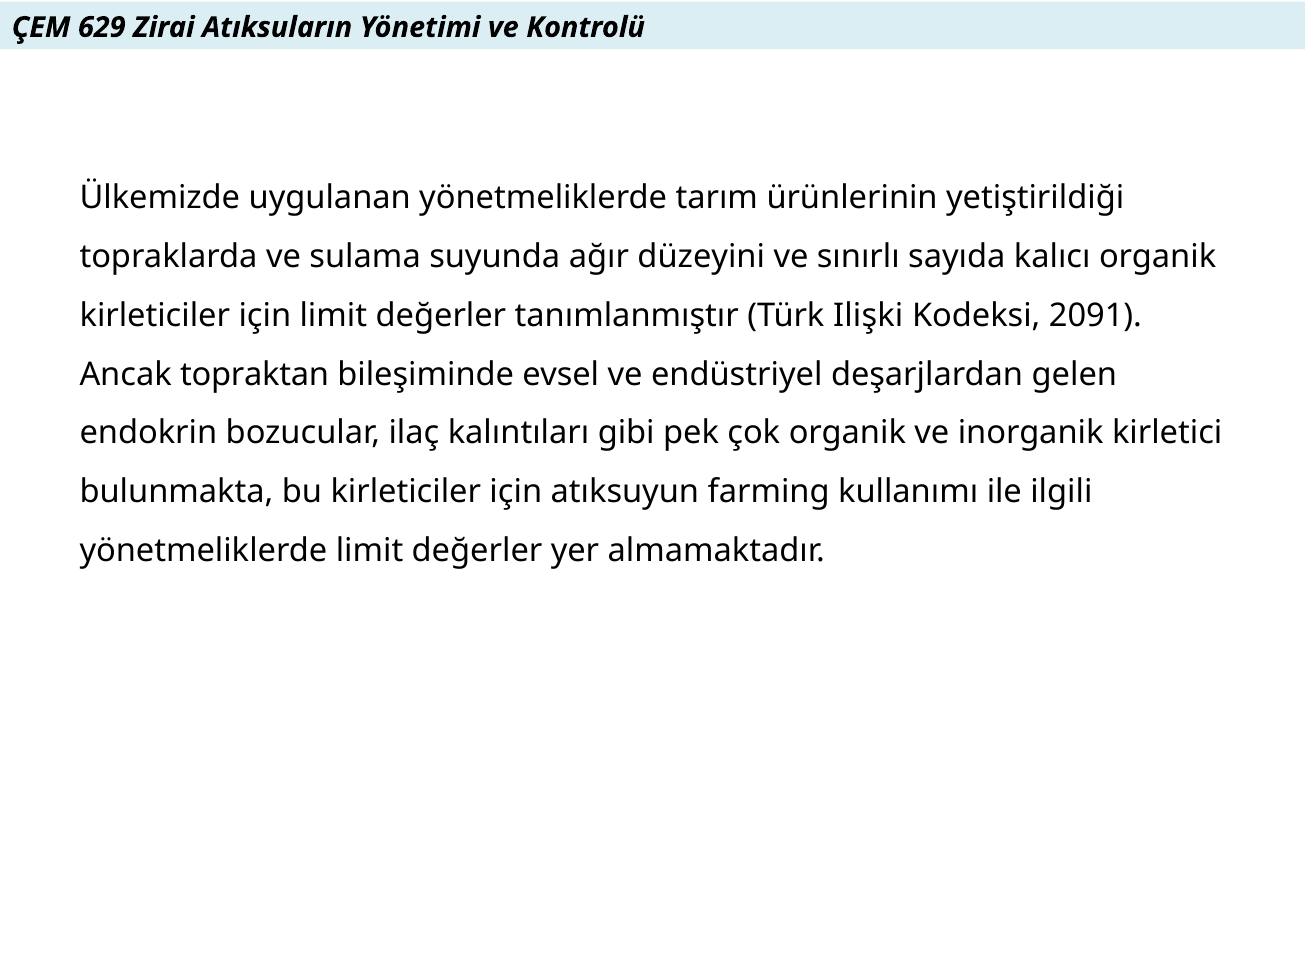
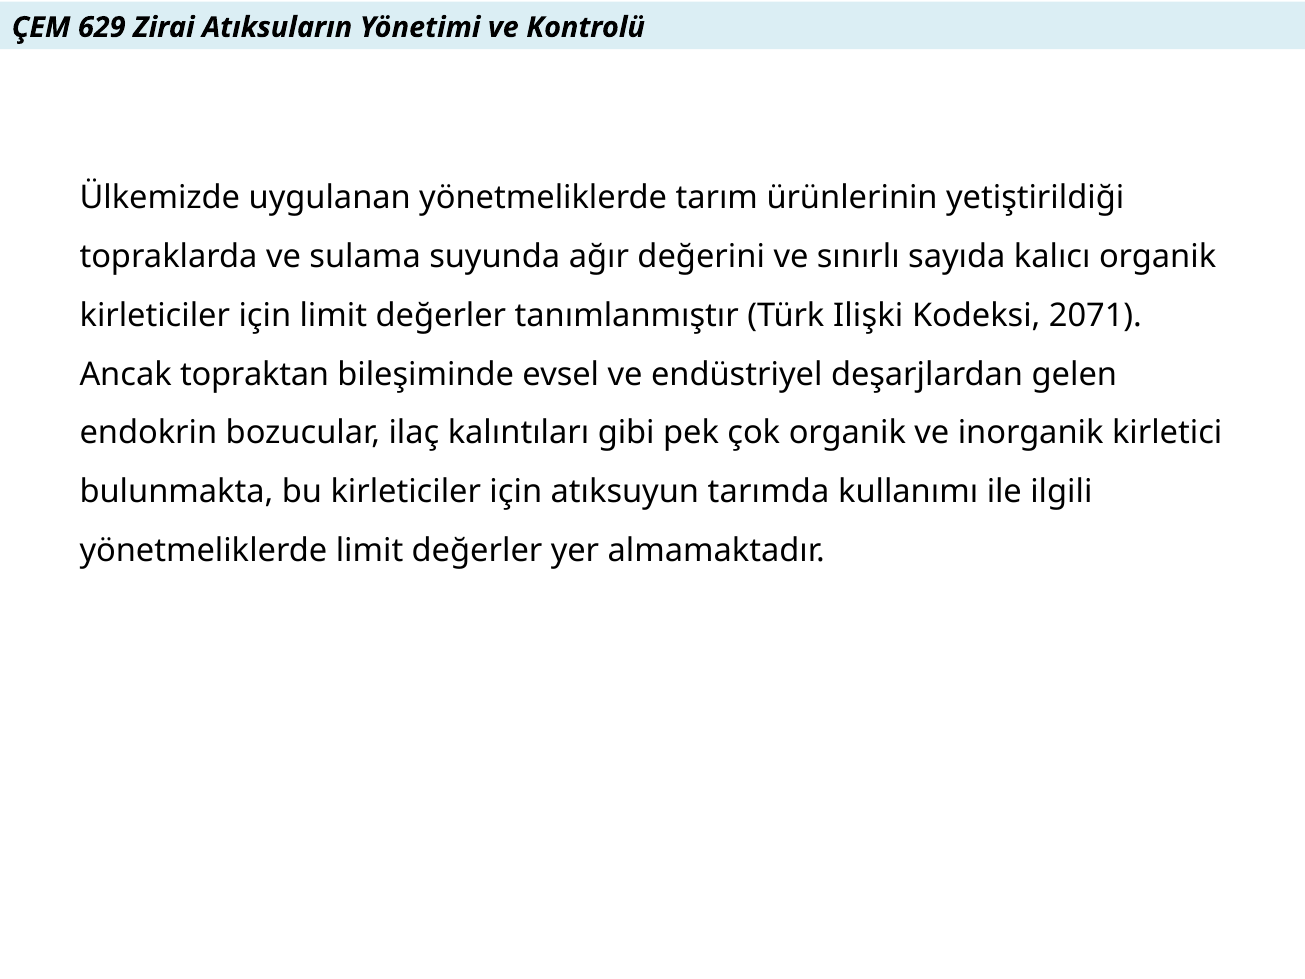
düzeyini: düzeyini -> değerini
2091: 2091 -> 2071
farming: farming -> tarımda
